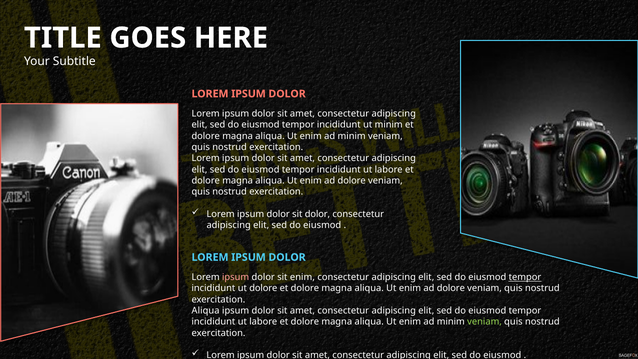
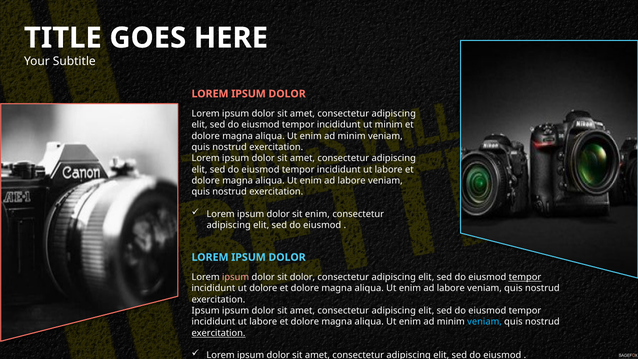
dolore at (352, 181): dolore -> labore
sit dolor: dolor -> enim
sit enim: enim -> dolor
dolore at (451, 288): dolore -> labore
Aliqua at (206, 311): Aliqua -> Ipsum
veniam at (485, 322) colour: light green -> light blue
exercitation at (218, 333) underline: none -> present
